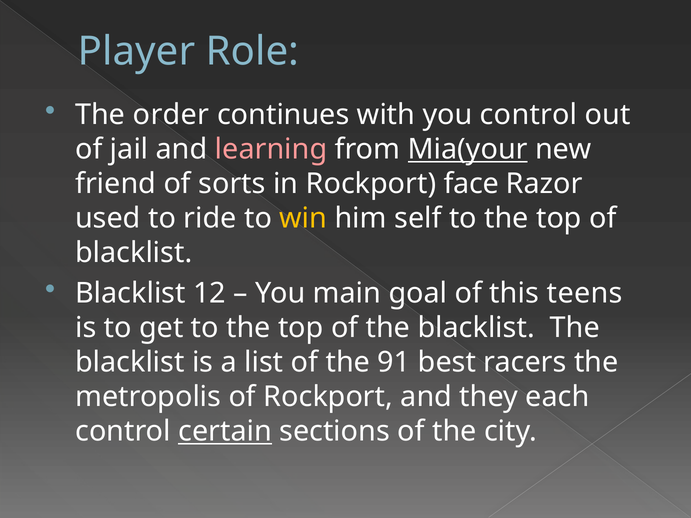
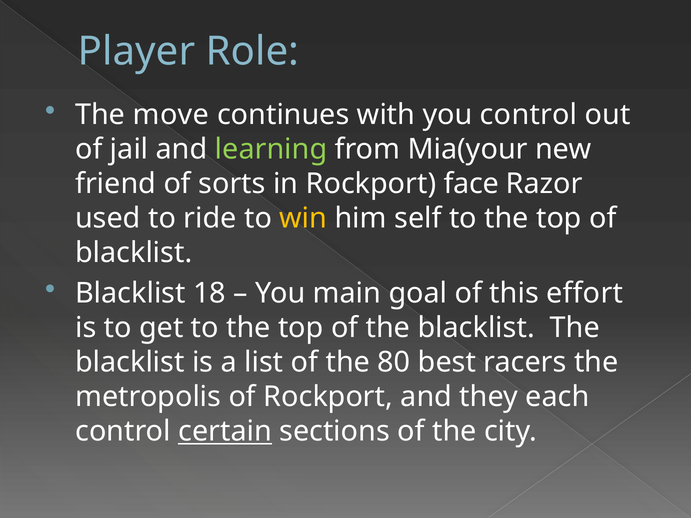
order: order -> move
learning colour: pink -> light green
Mia(your underline: present -> none
12: 12 -> 18
teens: teens -> effort
91: 91 -> 80
